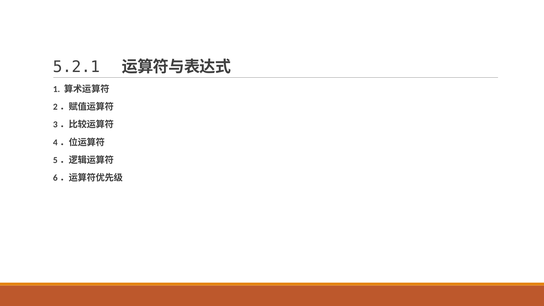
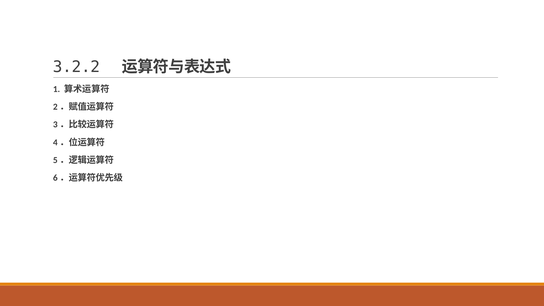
5.2.1: 5.2.1 -> 3.2.2
